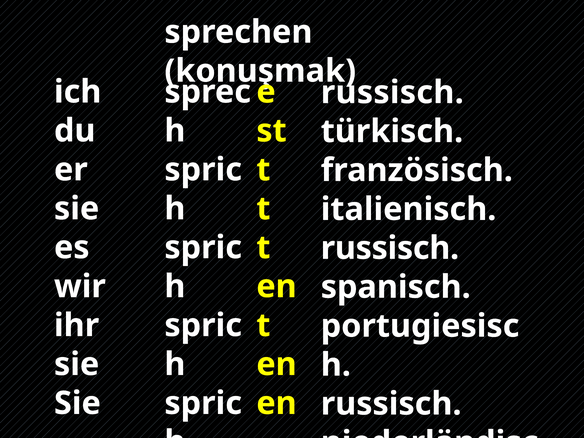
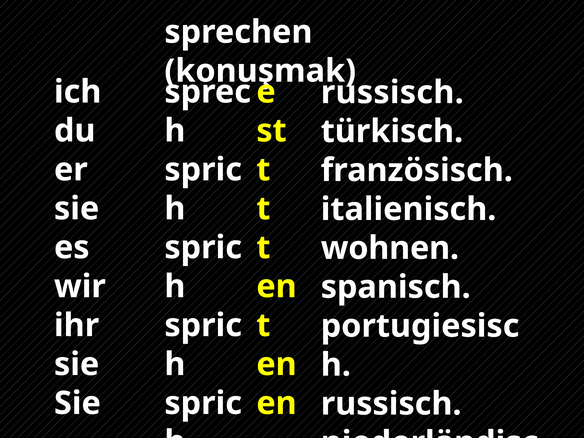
russisch at (390, 248): russisch -> wohnen
